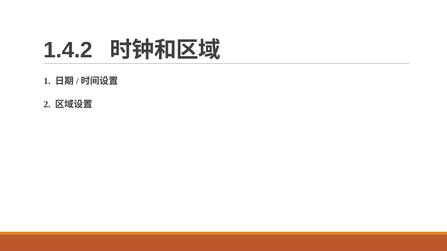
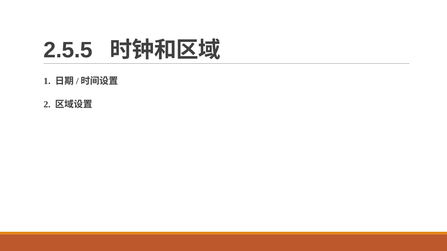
1.4.2: 1.4.2 -> 2.5.5
